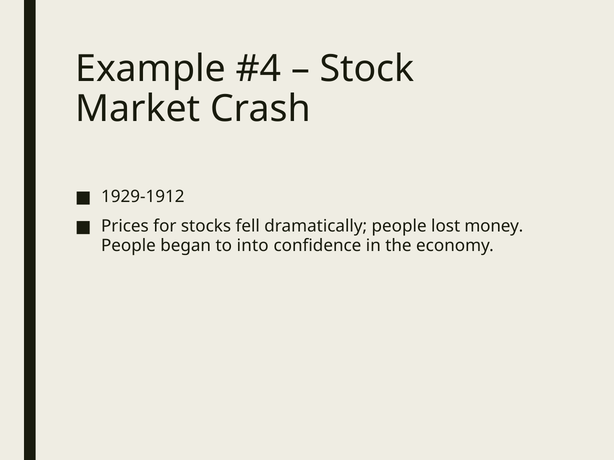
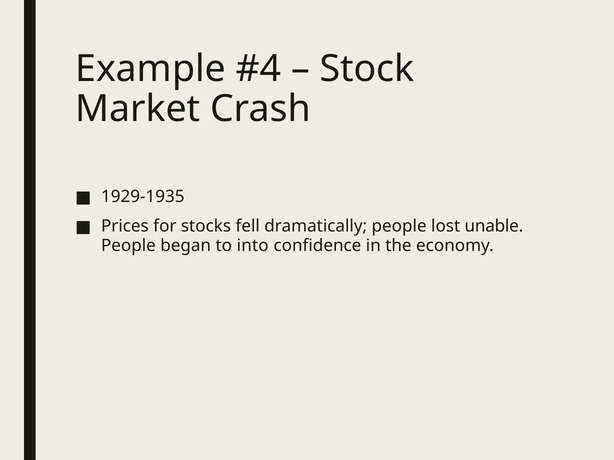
1929-1912: 1929-1912 -> 1929-1935
money: money -> unable
